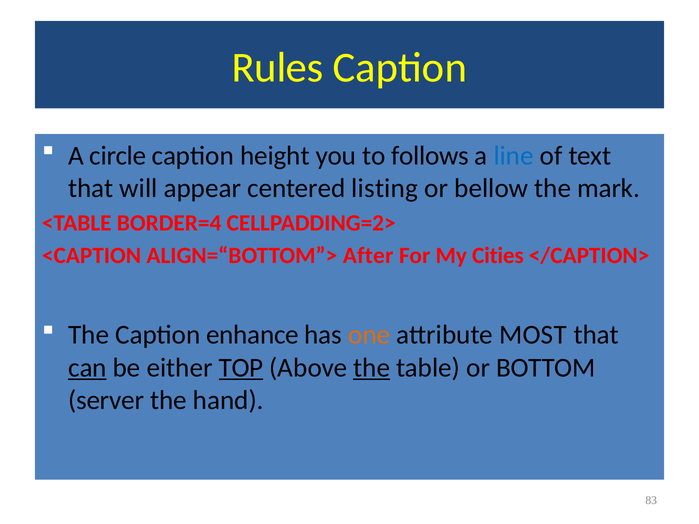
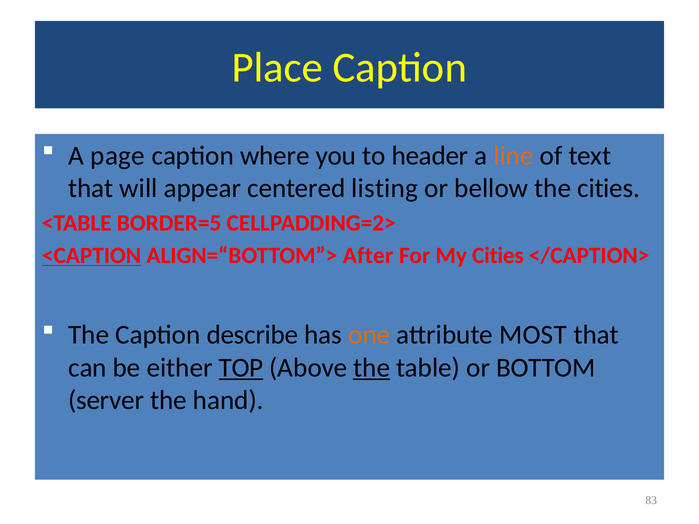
Rules: Rules -> Place
circle: circle -> page
height: height -> where
follows: follows -> header
line colour: blue -> orange
the mark: mark -> cities
BORDER=4: BORDER=4 -> BORDER=5
<CAPTION underline: none -> present
enhance: enhance -> describe
can underline: present -> none
